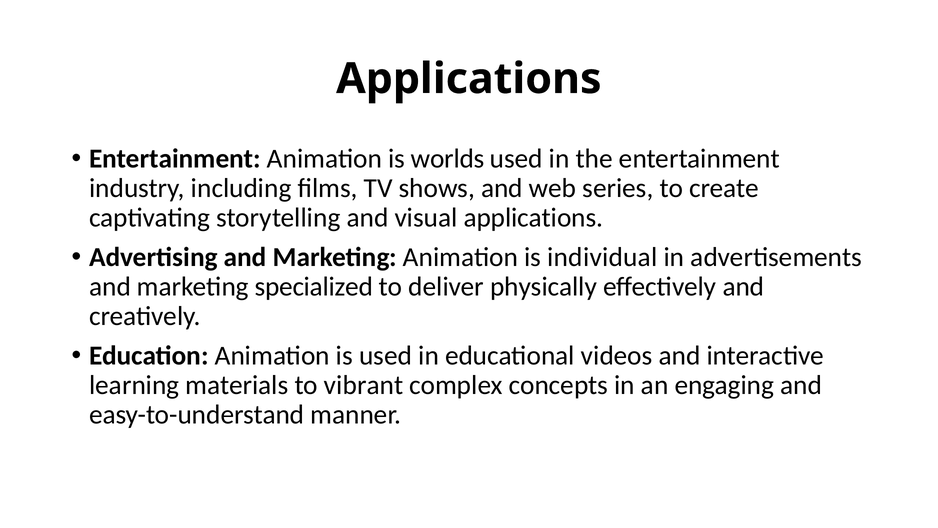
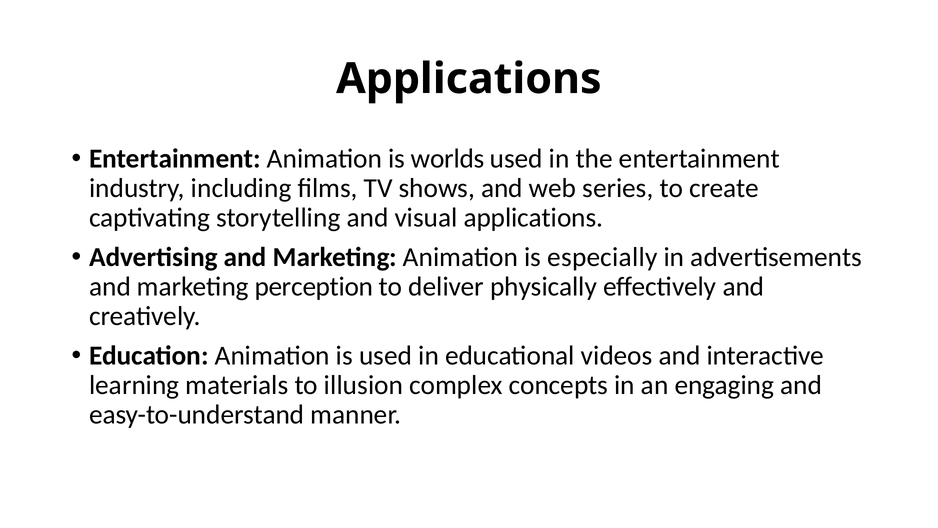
individual: individual -> especially
specialized: specialized -> perception
vibrant: vibrant -> illusion
